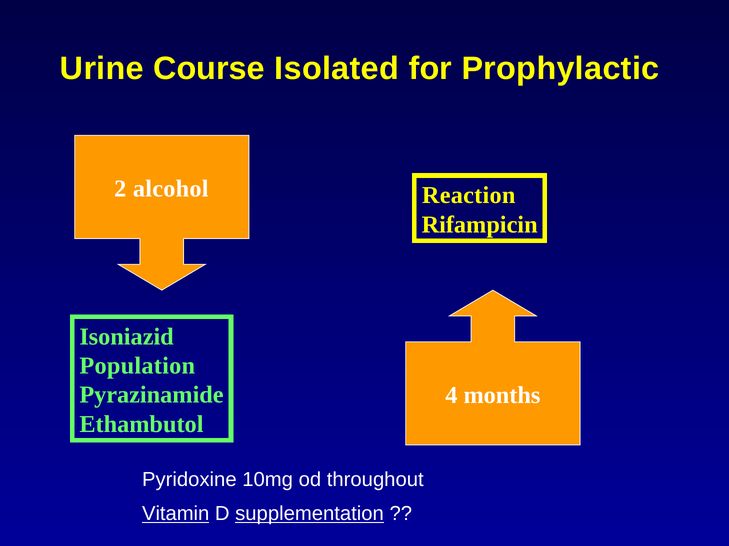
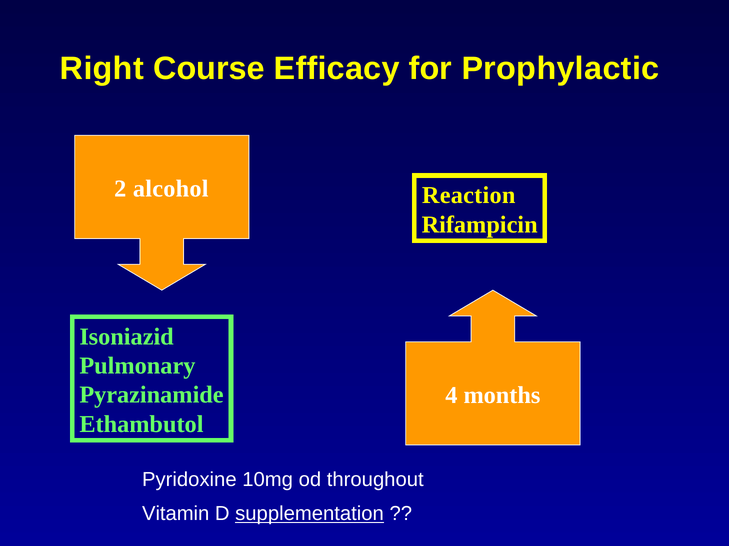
Urine: Urine -> Right
Isolated: Isolated -> Efficacy
Population: Population -> Pulmonary
Vitamin underline: present -> none
